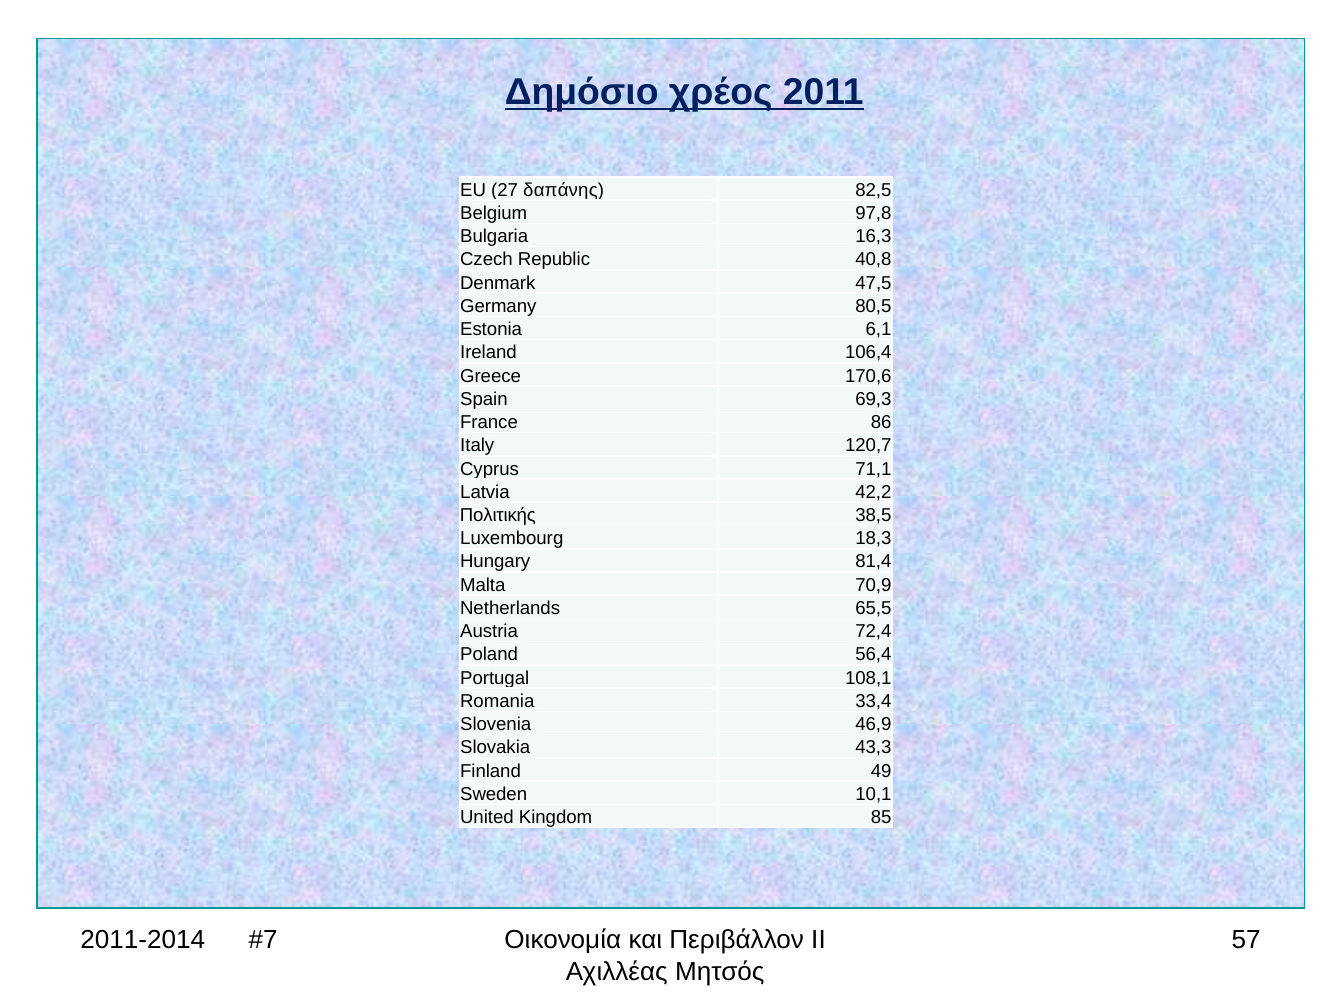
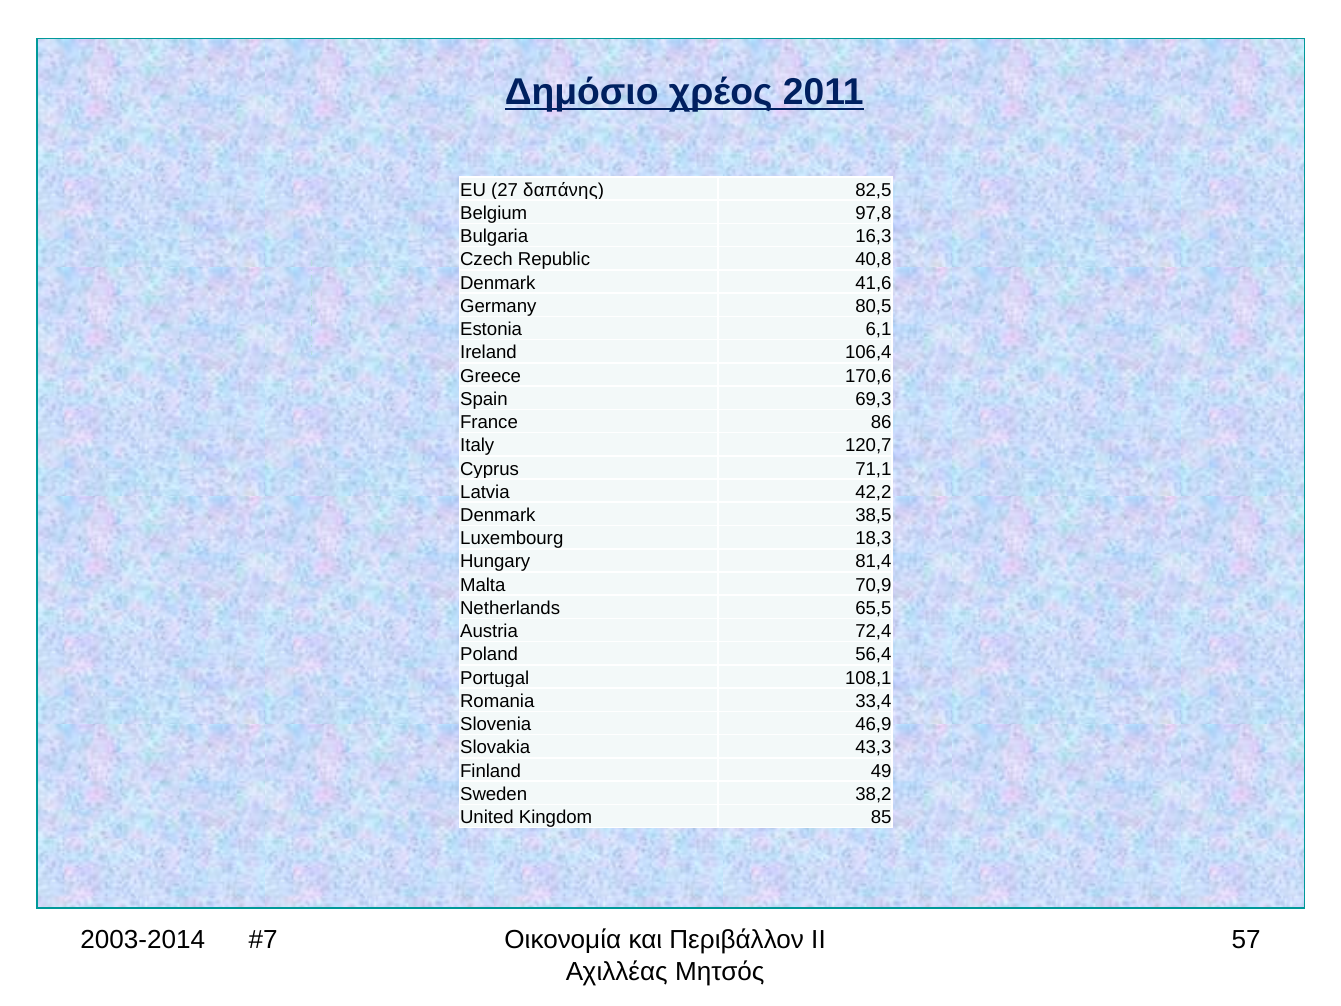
47,5: 47,5 -> 41,6
Πολιτικής at (498, 515): Πολιτικής -> Denmark
10,1: 10,1 -> 38,2
2011-2014: 2011-2014 -> 2003-2014
